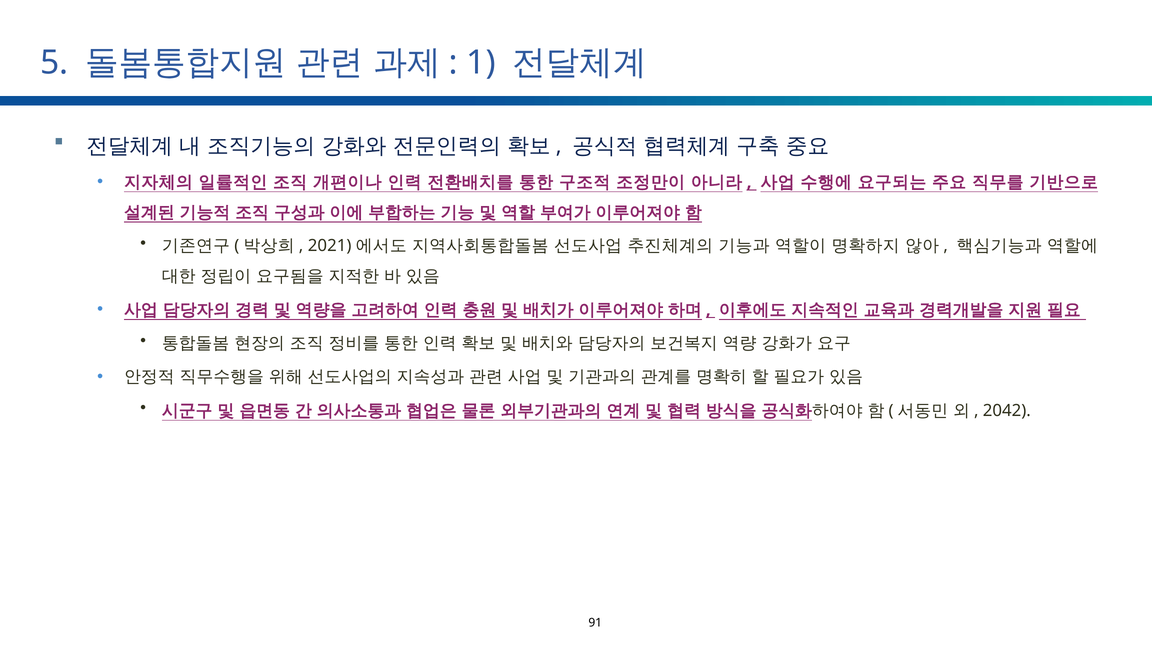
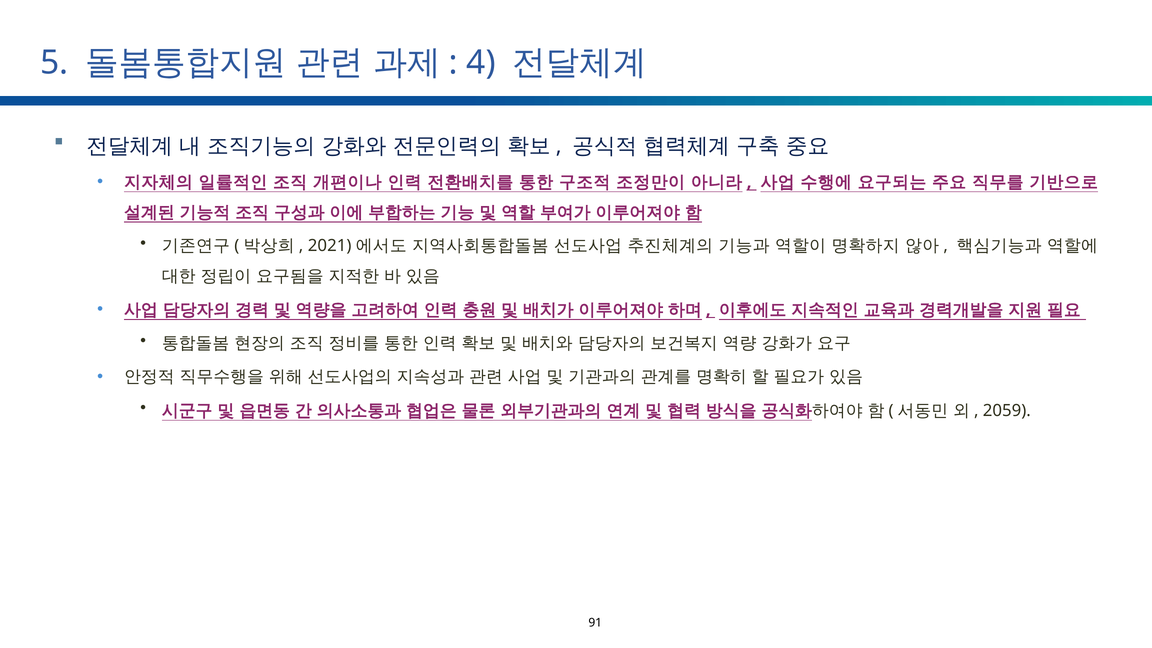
1: 1 -> 4
2042: 2042 -> 2059
